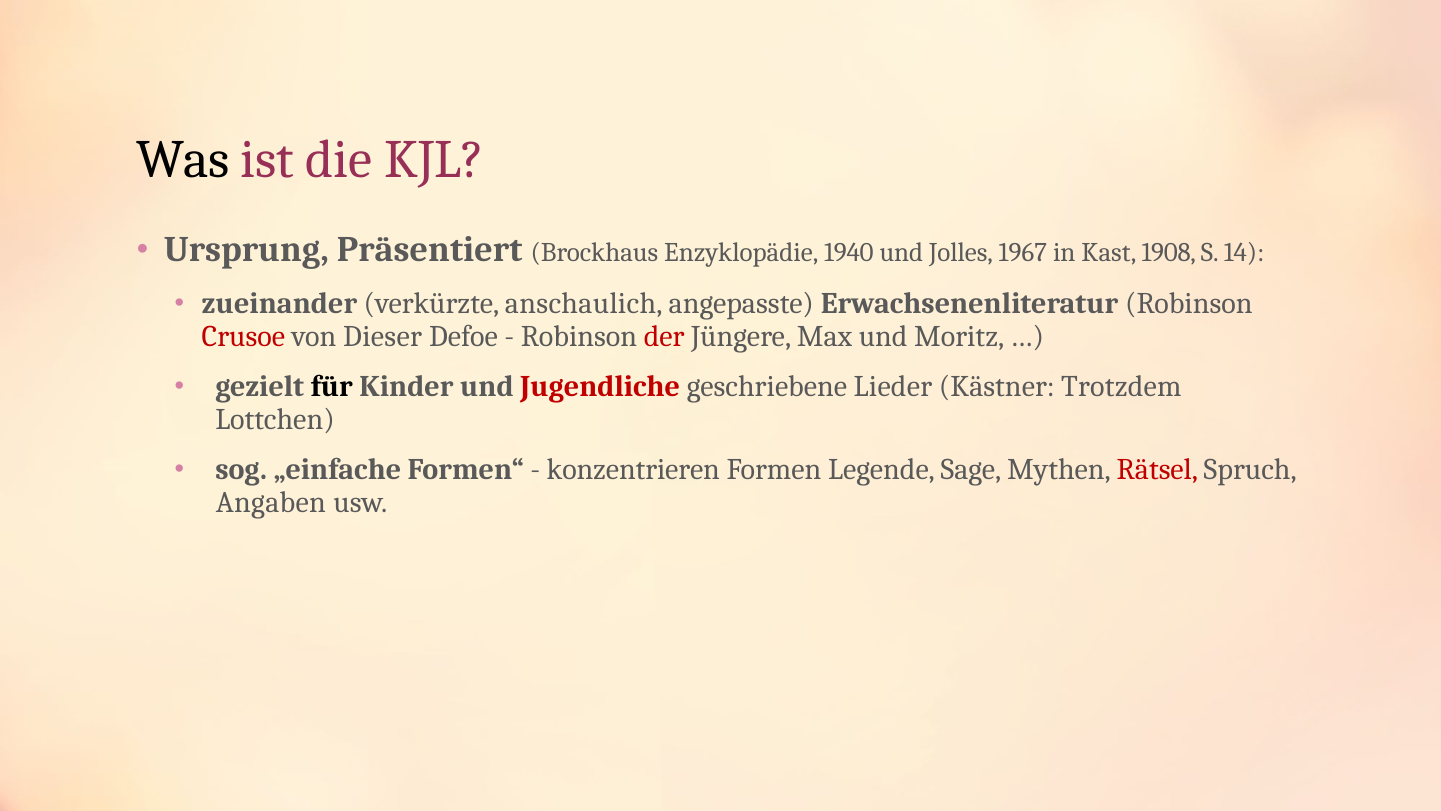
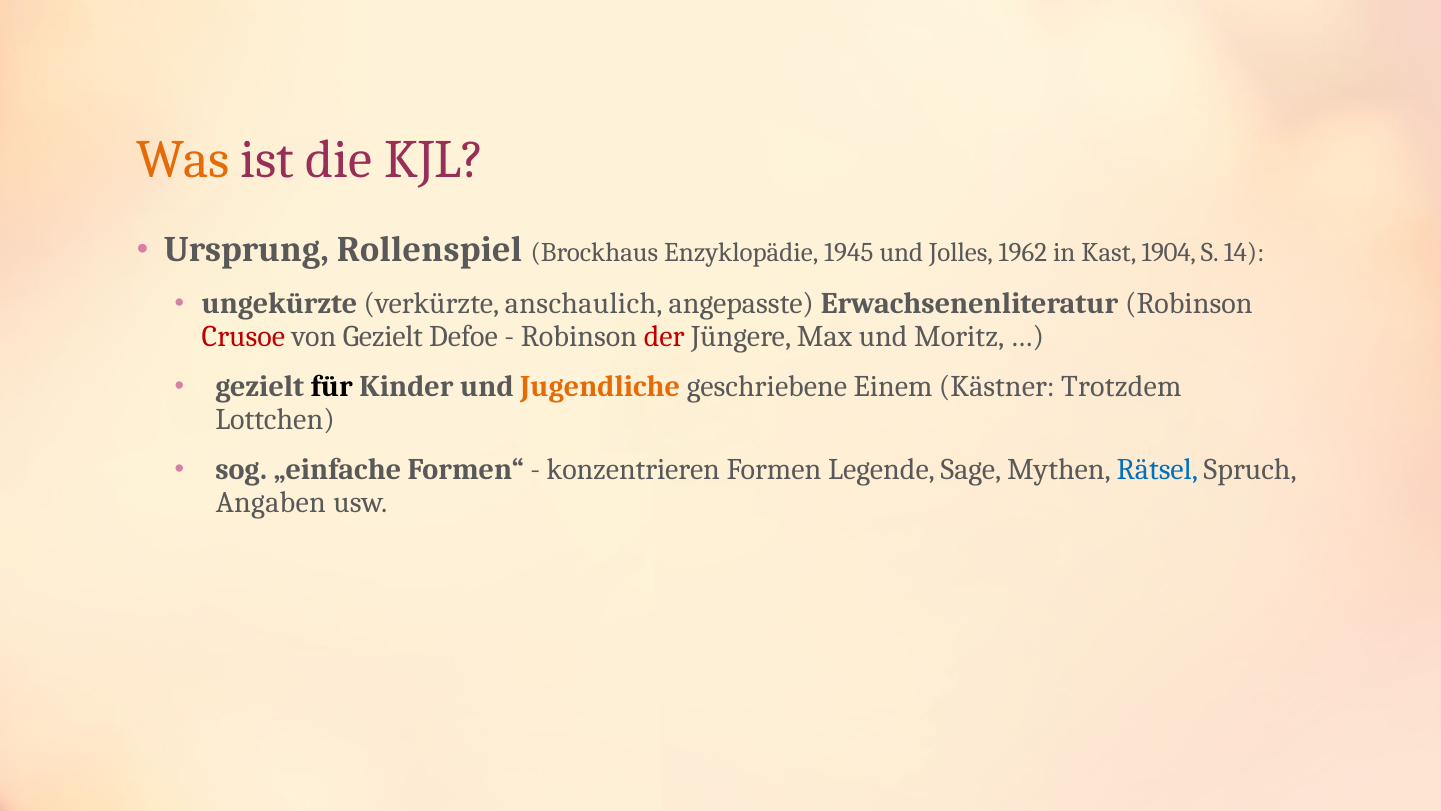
Was colour: black -> orange
Präsentiert: Präsentiert -> Rollenspiel
1940: 1940 -> 1945
1967: 1967 -> 1962
1908: 1908 -> 1904
zueinander: zueinander -> ungekürzte
von Dieser: Dieser -> Gezielt
Jugendliche colour: red -> orange
Lieder: Lieder -> Einem
Rätsel colour: red -> blue
